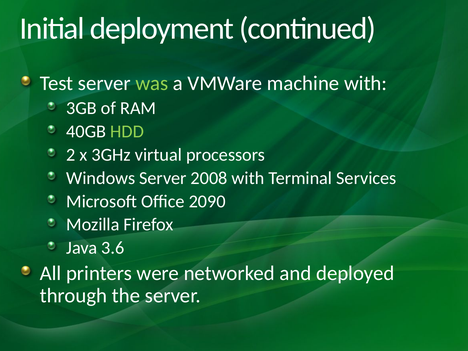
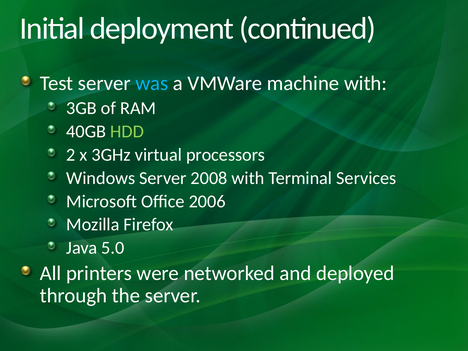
was colour: light green -> light blue
2090: 2090 -> 2006
3.6: 3.6 -> 5.0
